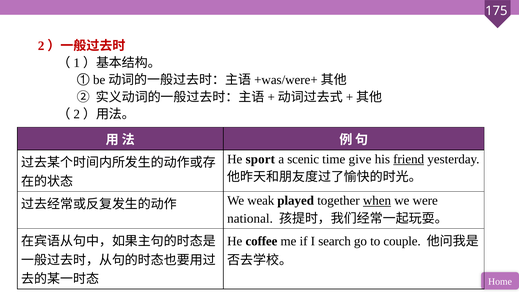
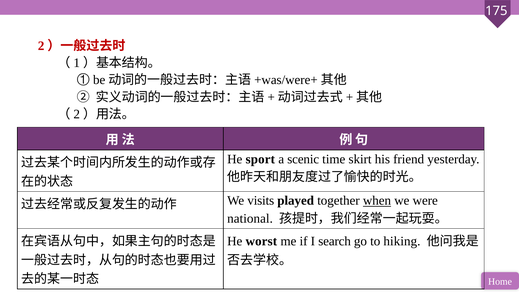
give: give -> skirt
friend underline: present -> none
weak: weak -> visits
coffee: coffee -> worst
couple: couple -> hiking
